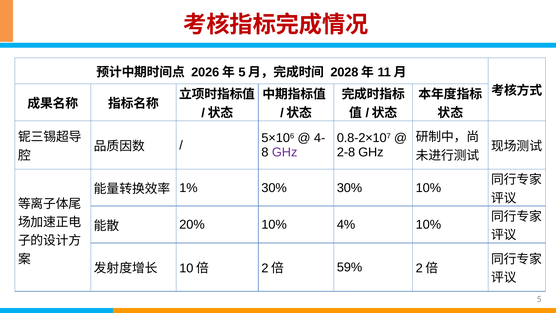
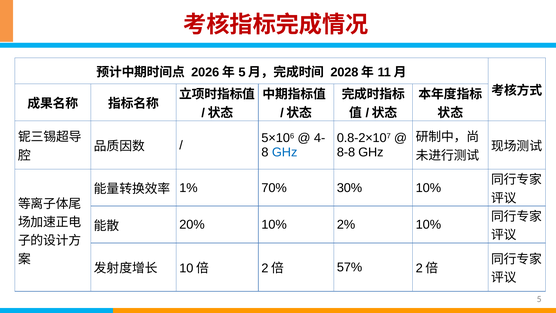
GHz at (285, 152) colour: purple -> blue
2-8: 2-8 -> 8-8
1% 30%: 30% -> 70%
4%: 4% -> 2%
59%: 59% -> 57%
